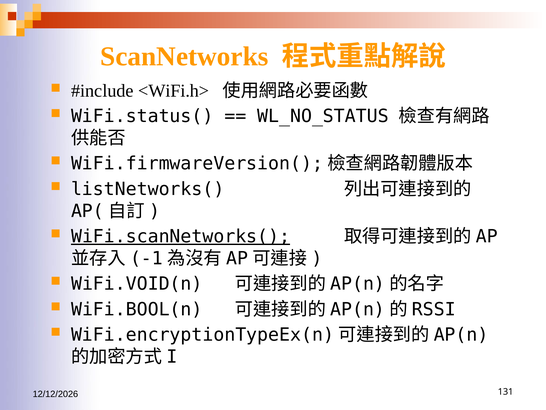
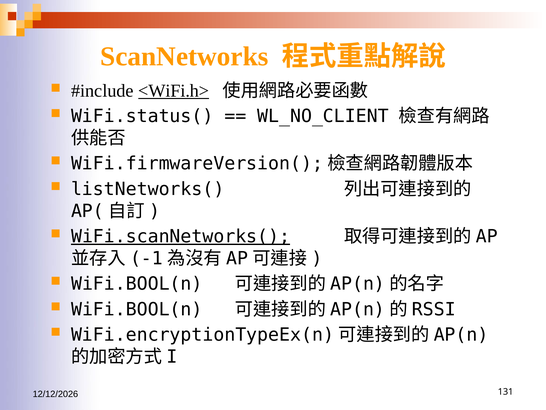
<WiFi.h> underline: none -> present
WL_NO_STATUS: WL_NO_STATUS -> WL_NO_CLIENT
WiFi.VOID(n at (137, 284): WiFi.VOID(n -> WiFi.BOOL(n
